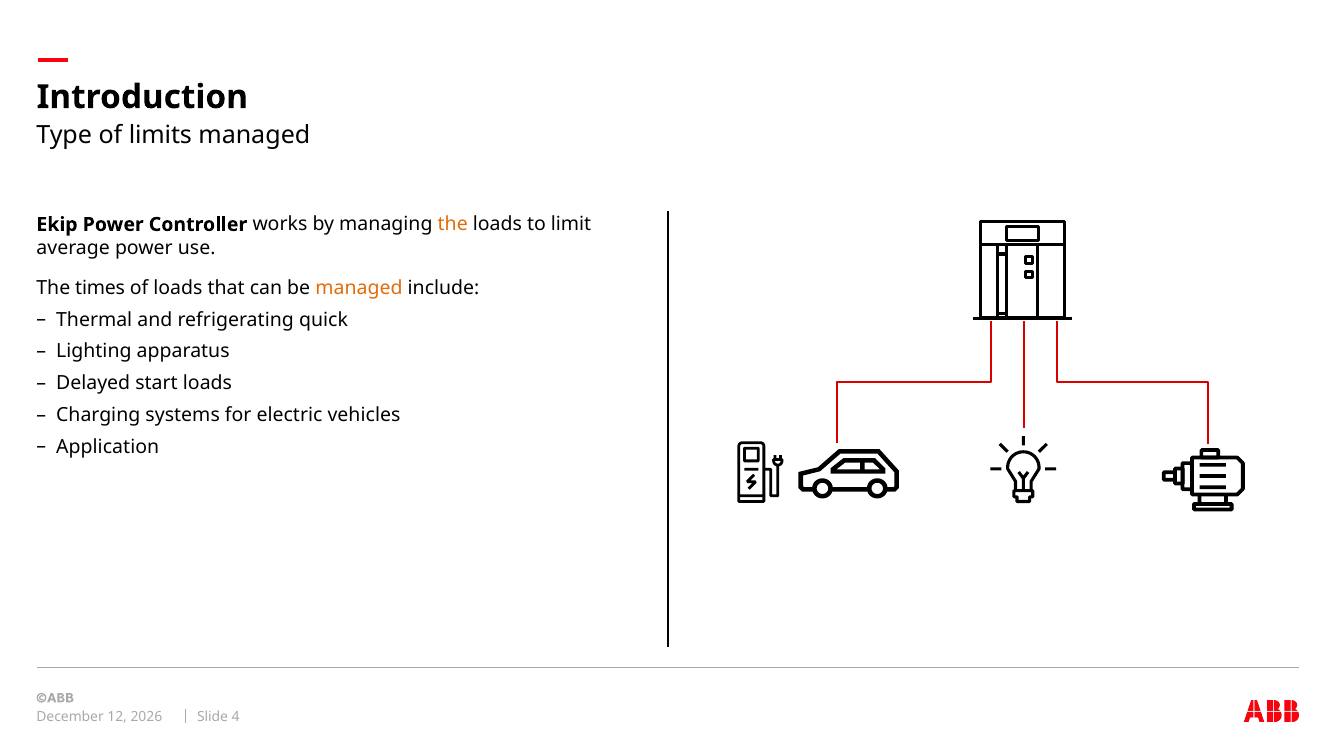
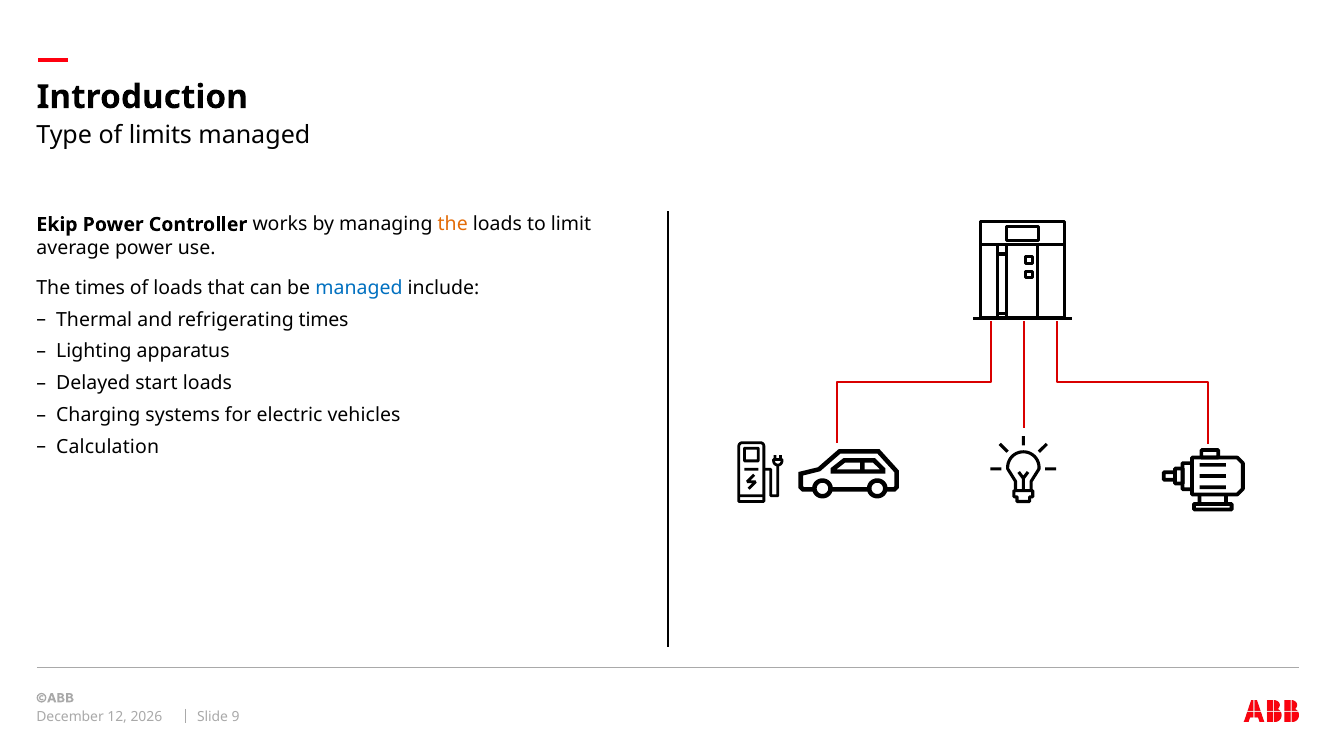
managed at (359, 288) colour: orange -> blue
refrigerating quick: quick -> times
Application: Application -> Calculation
4: 4 -> 9
